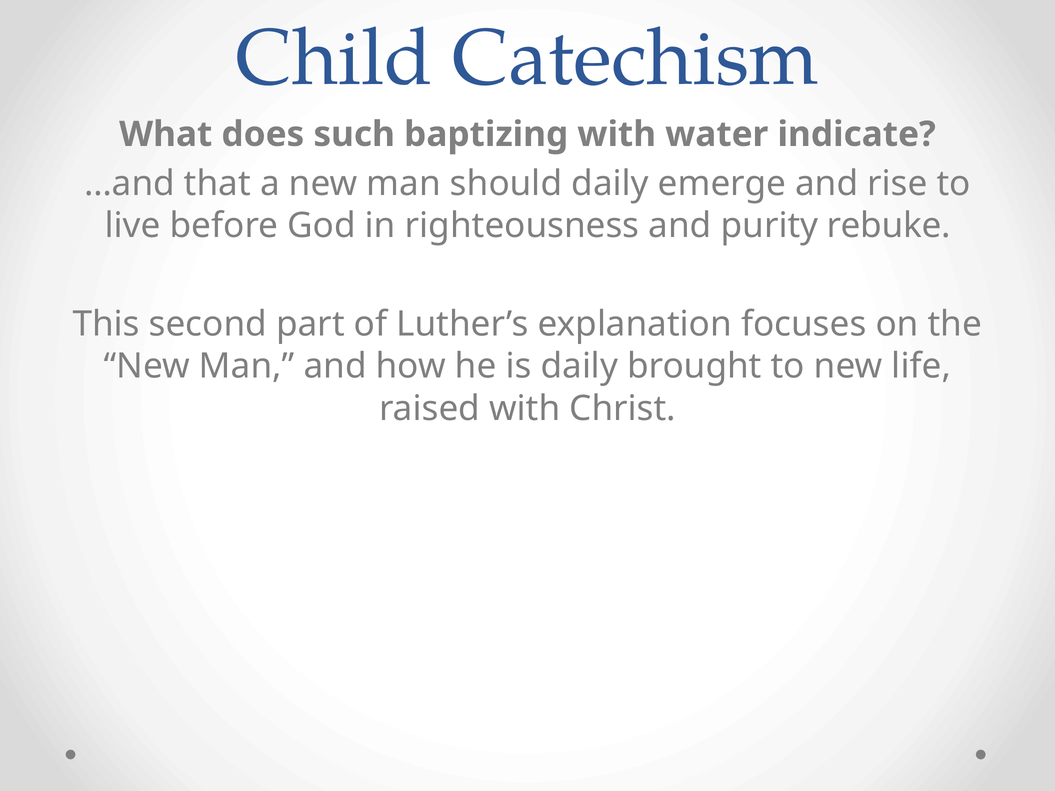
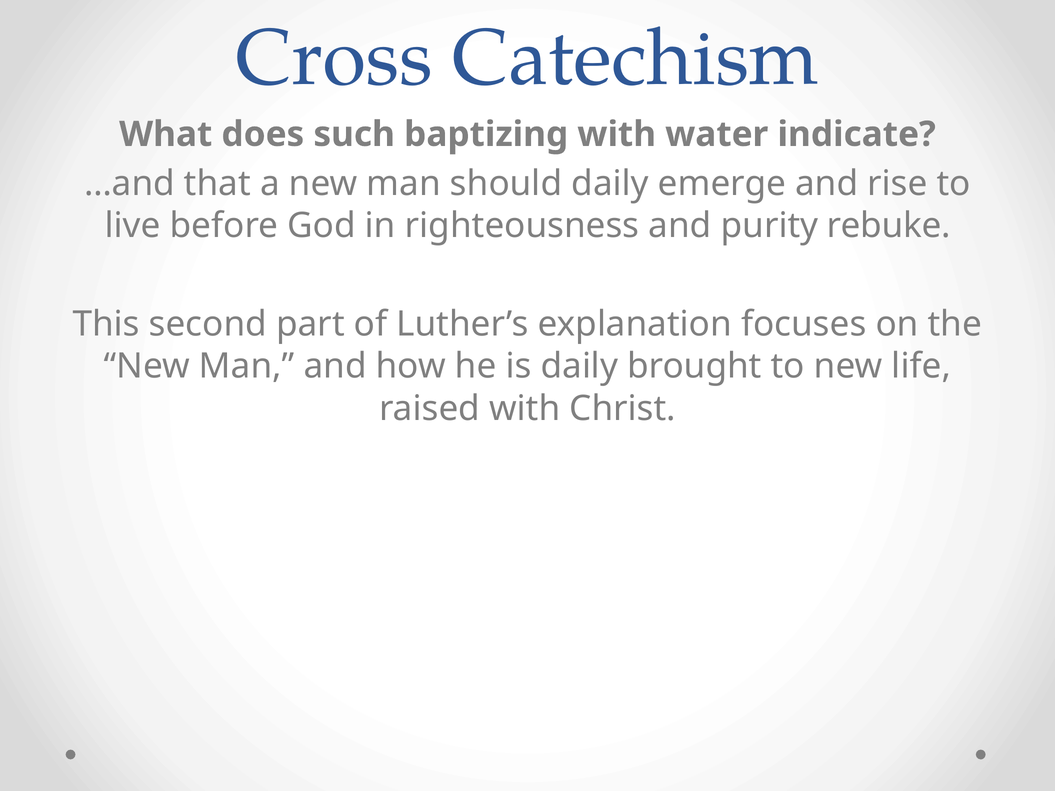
Child: Child -> Cross
